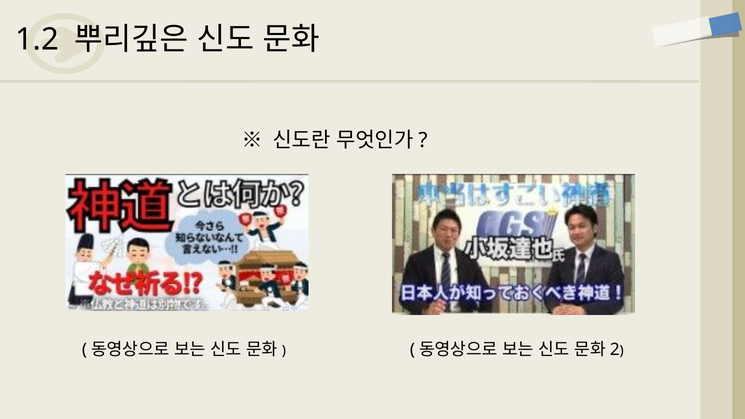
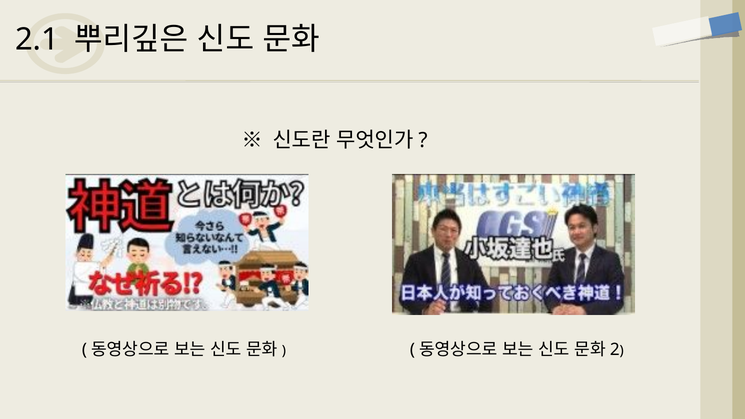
1.2: 1.2 -> 2.1
